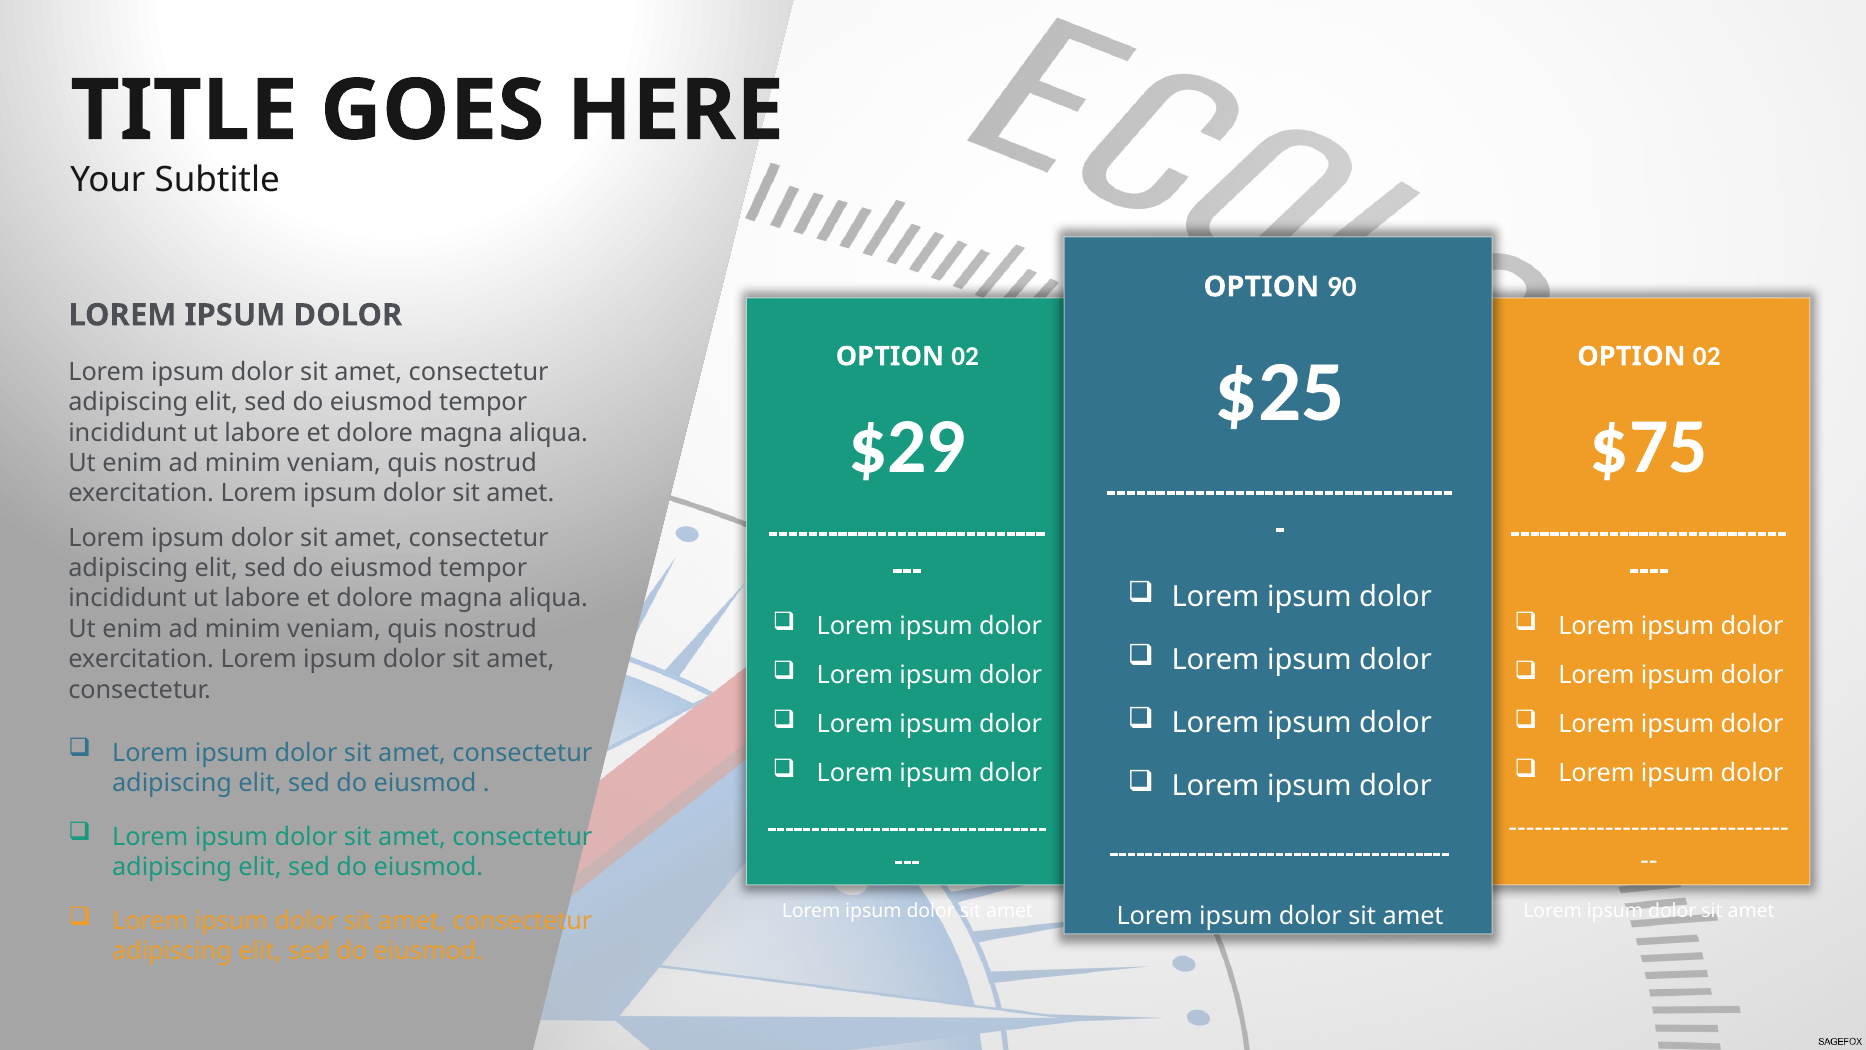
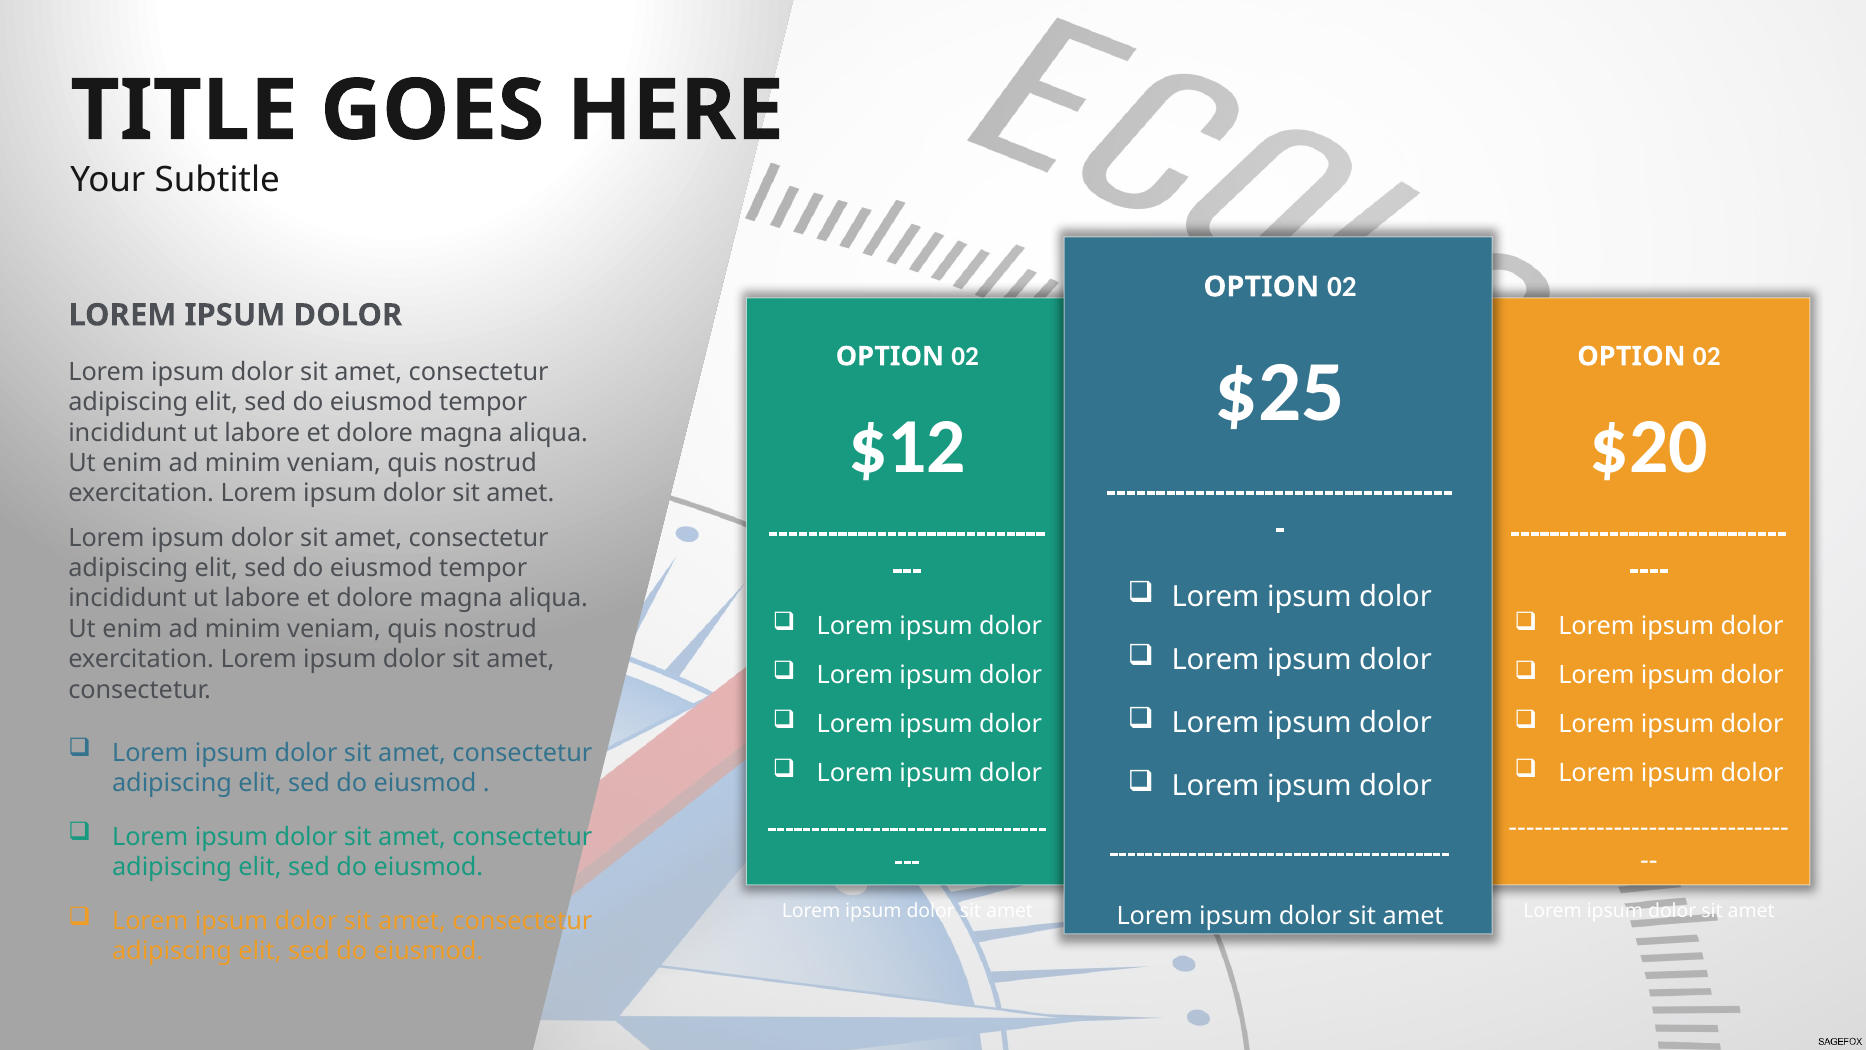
90 at (1342, 287): 90 -> 02
$29: $29 -> $12
$75: $75 -> $20
